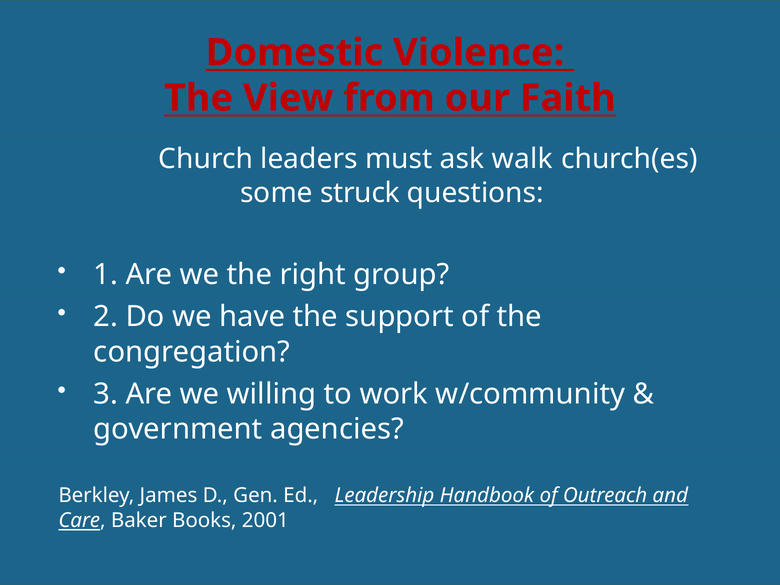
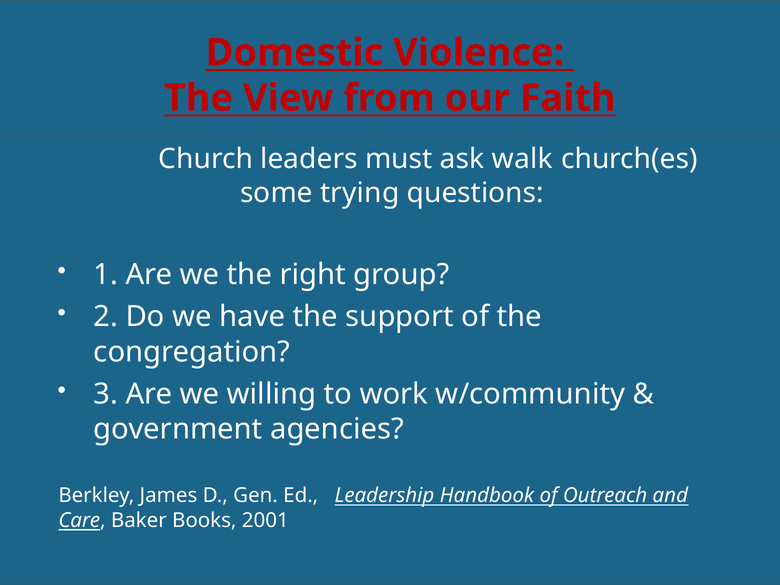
struck: struck -> trying
